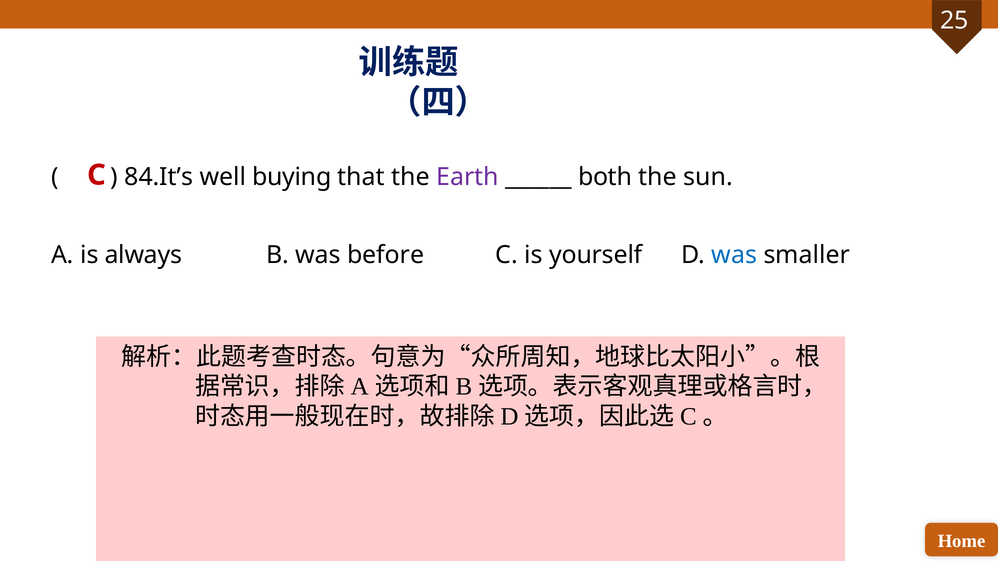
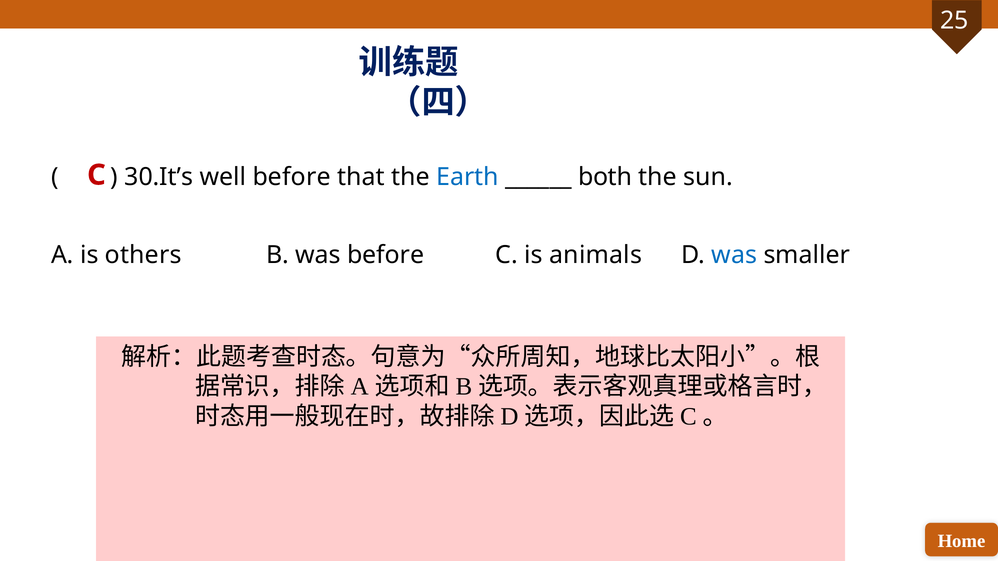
84.It’s: 84.It’s -> 30.It’s
well buying: buying -> before
Earth colour: purple -> blue
always: always -> others
yourself: yourself -> animals
